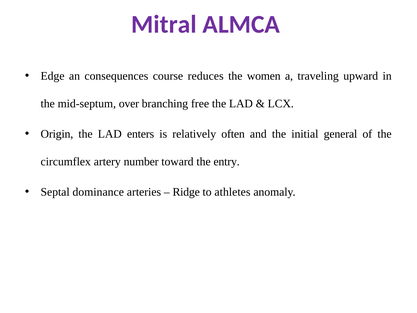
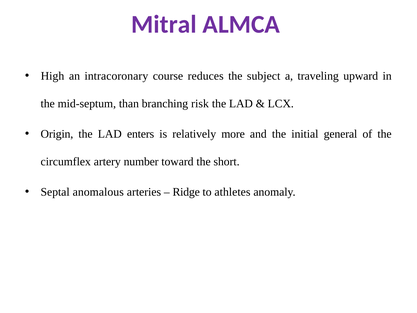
Edge: Edge -> High
consequences: consequences -> intracoronary
women: women -> subject
over: over -> than
free: free -> risk
often: often -> more
entry: entry -> short
dominance: dominance -> anomalous
